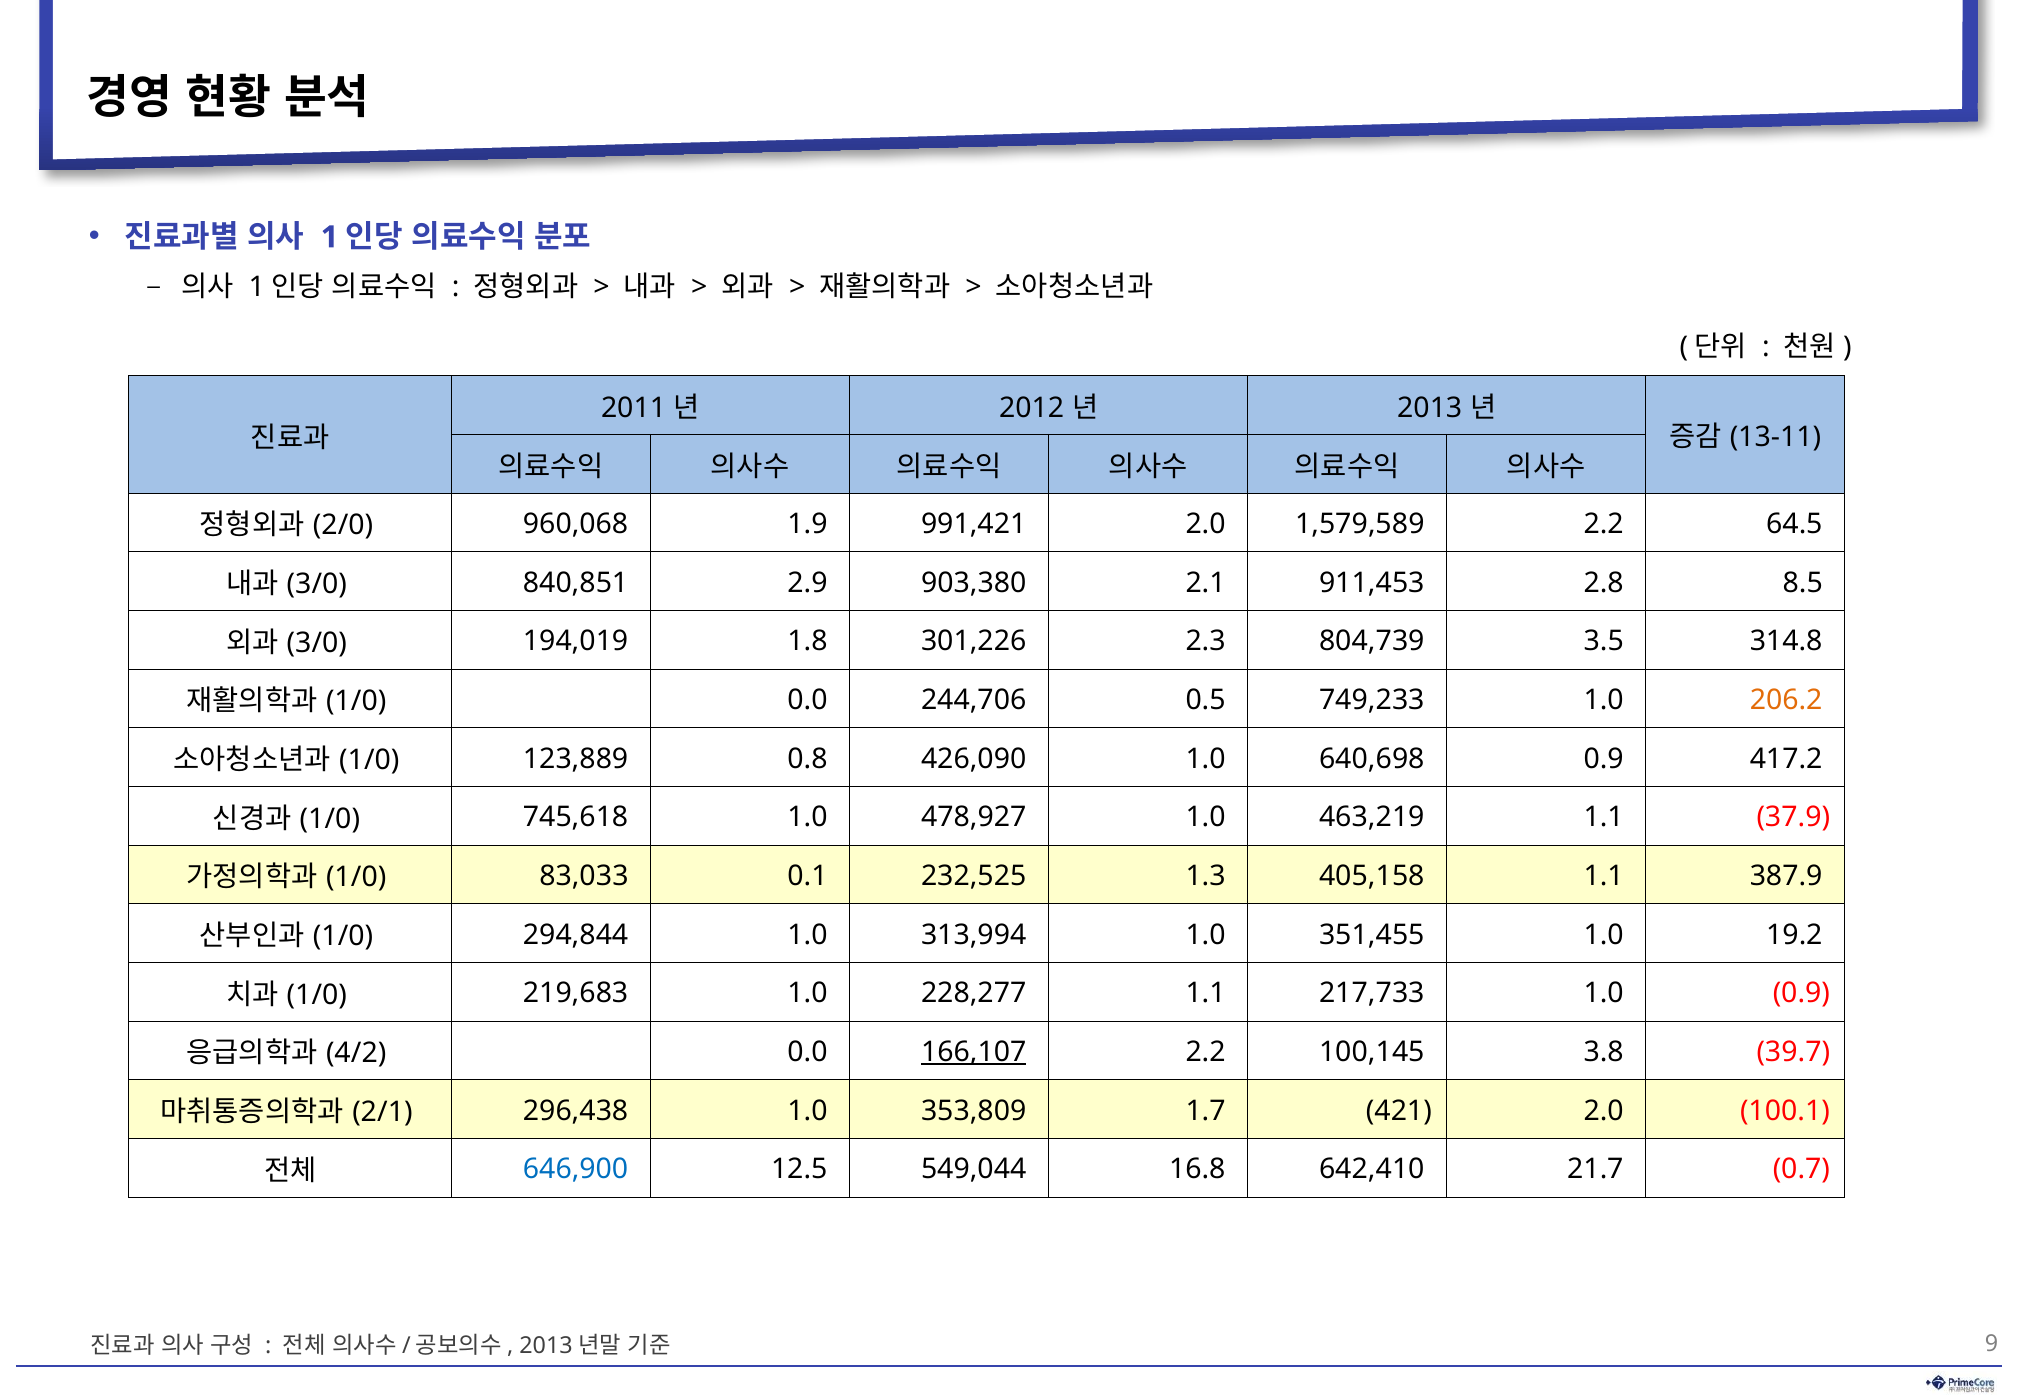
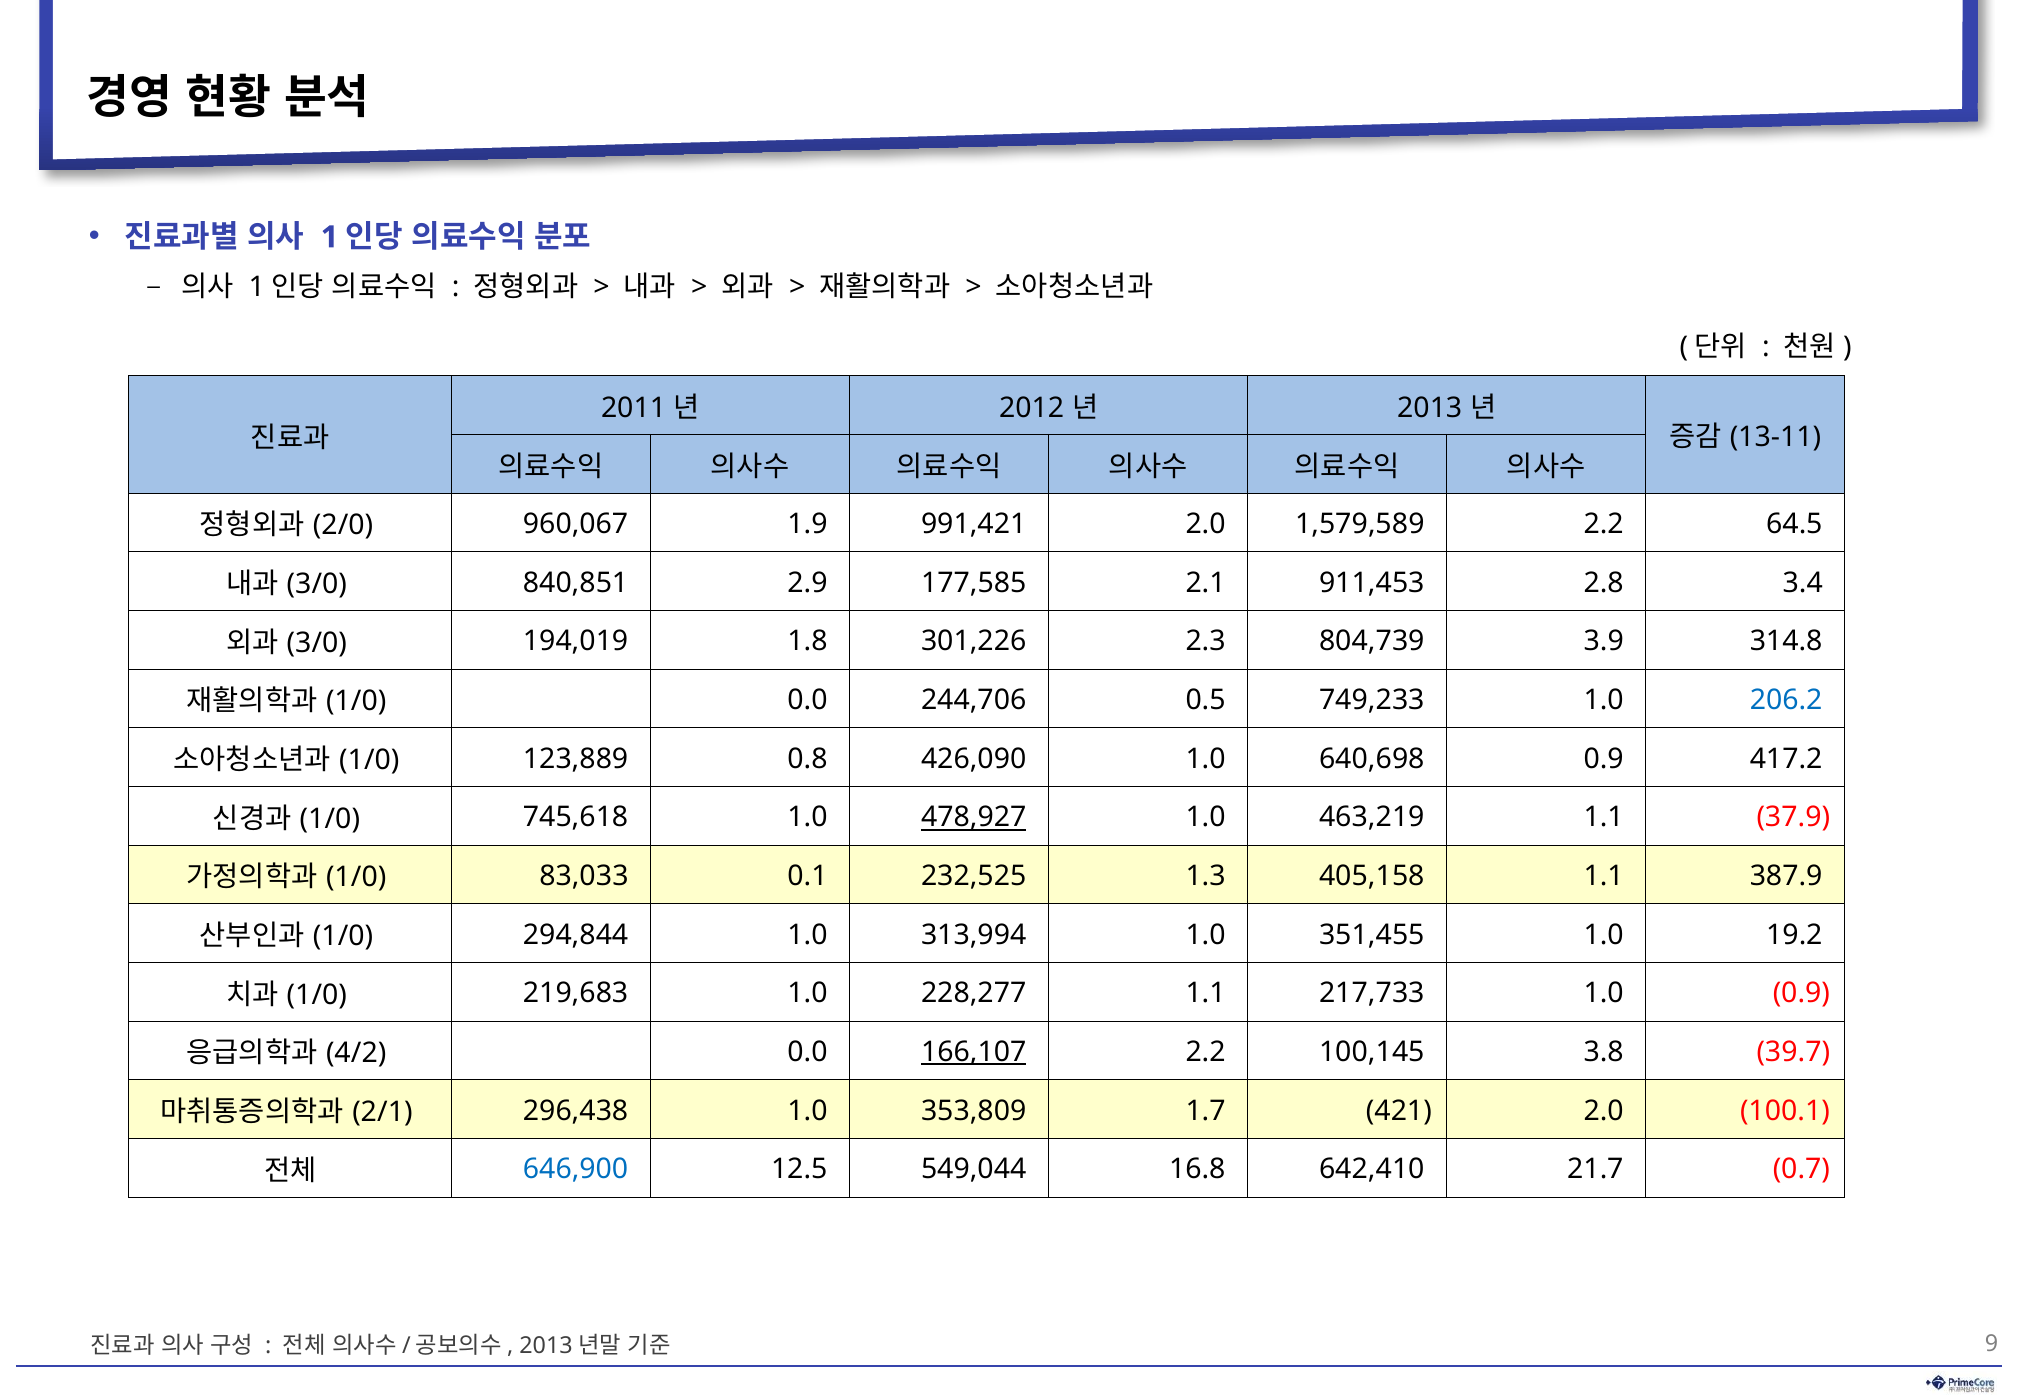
960,068: 960,068 -> 960,067
903,380: 903,380 -> 177,585
8.5: 8.5 -> 3.4
3.5: 3.5 -> 3.9
206.2 colour: orange -> blue
478,927 underline: none -> present
